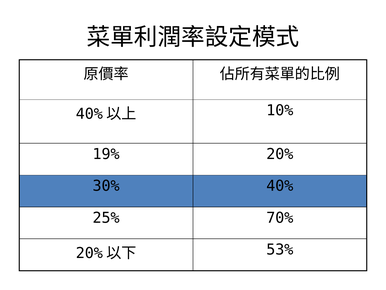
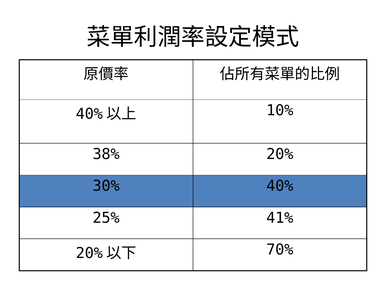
19%: 19% -> 38%
70%: 70% -> 41%
53%: 53% -> 70%
